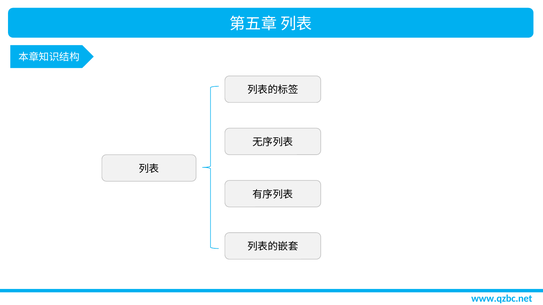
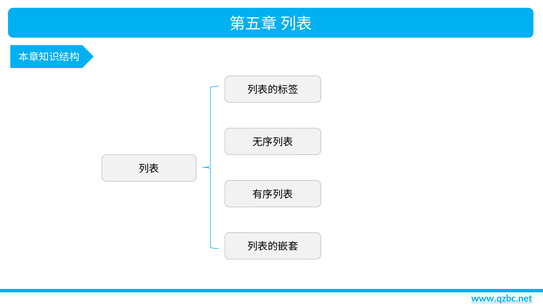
www.qzbc.net underline: none -> present
